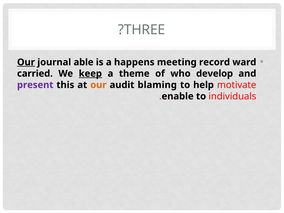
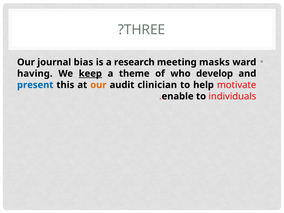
Our at (26, 62) underline: present -> none
able: able -> bias
happens: happens -> research
record: record -> masks
carried: carried -> having
present colour: purple -> blue
blaming: blaming -> clinician
